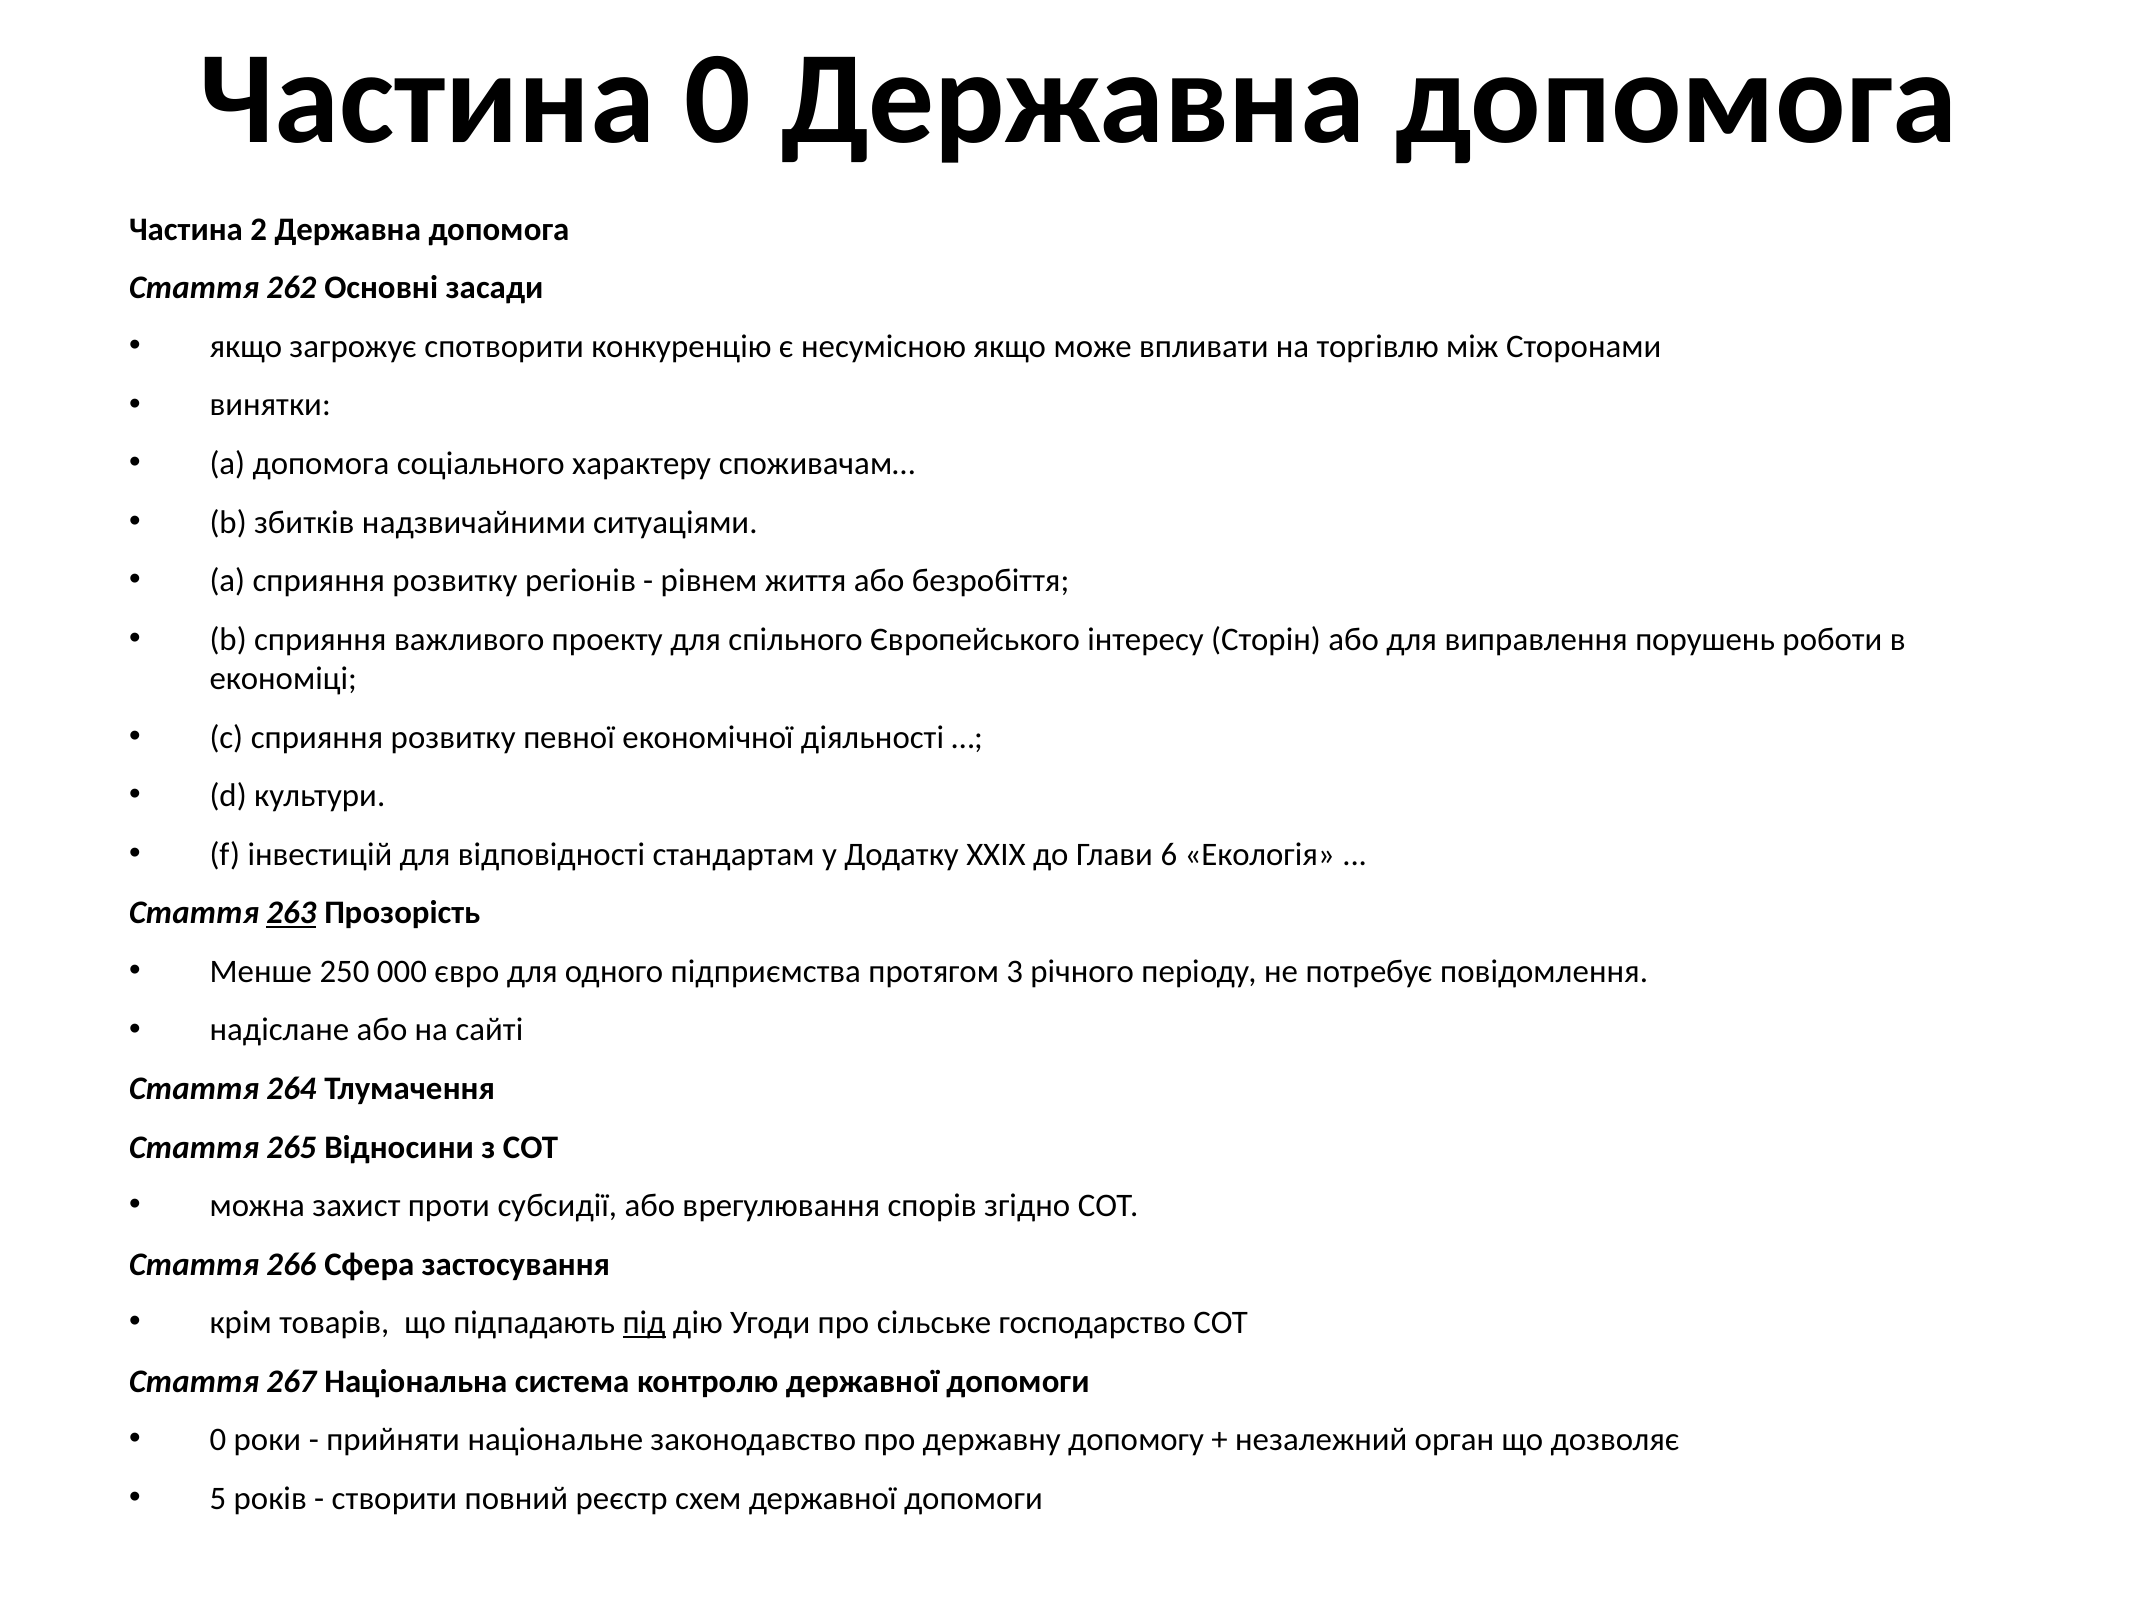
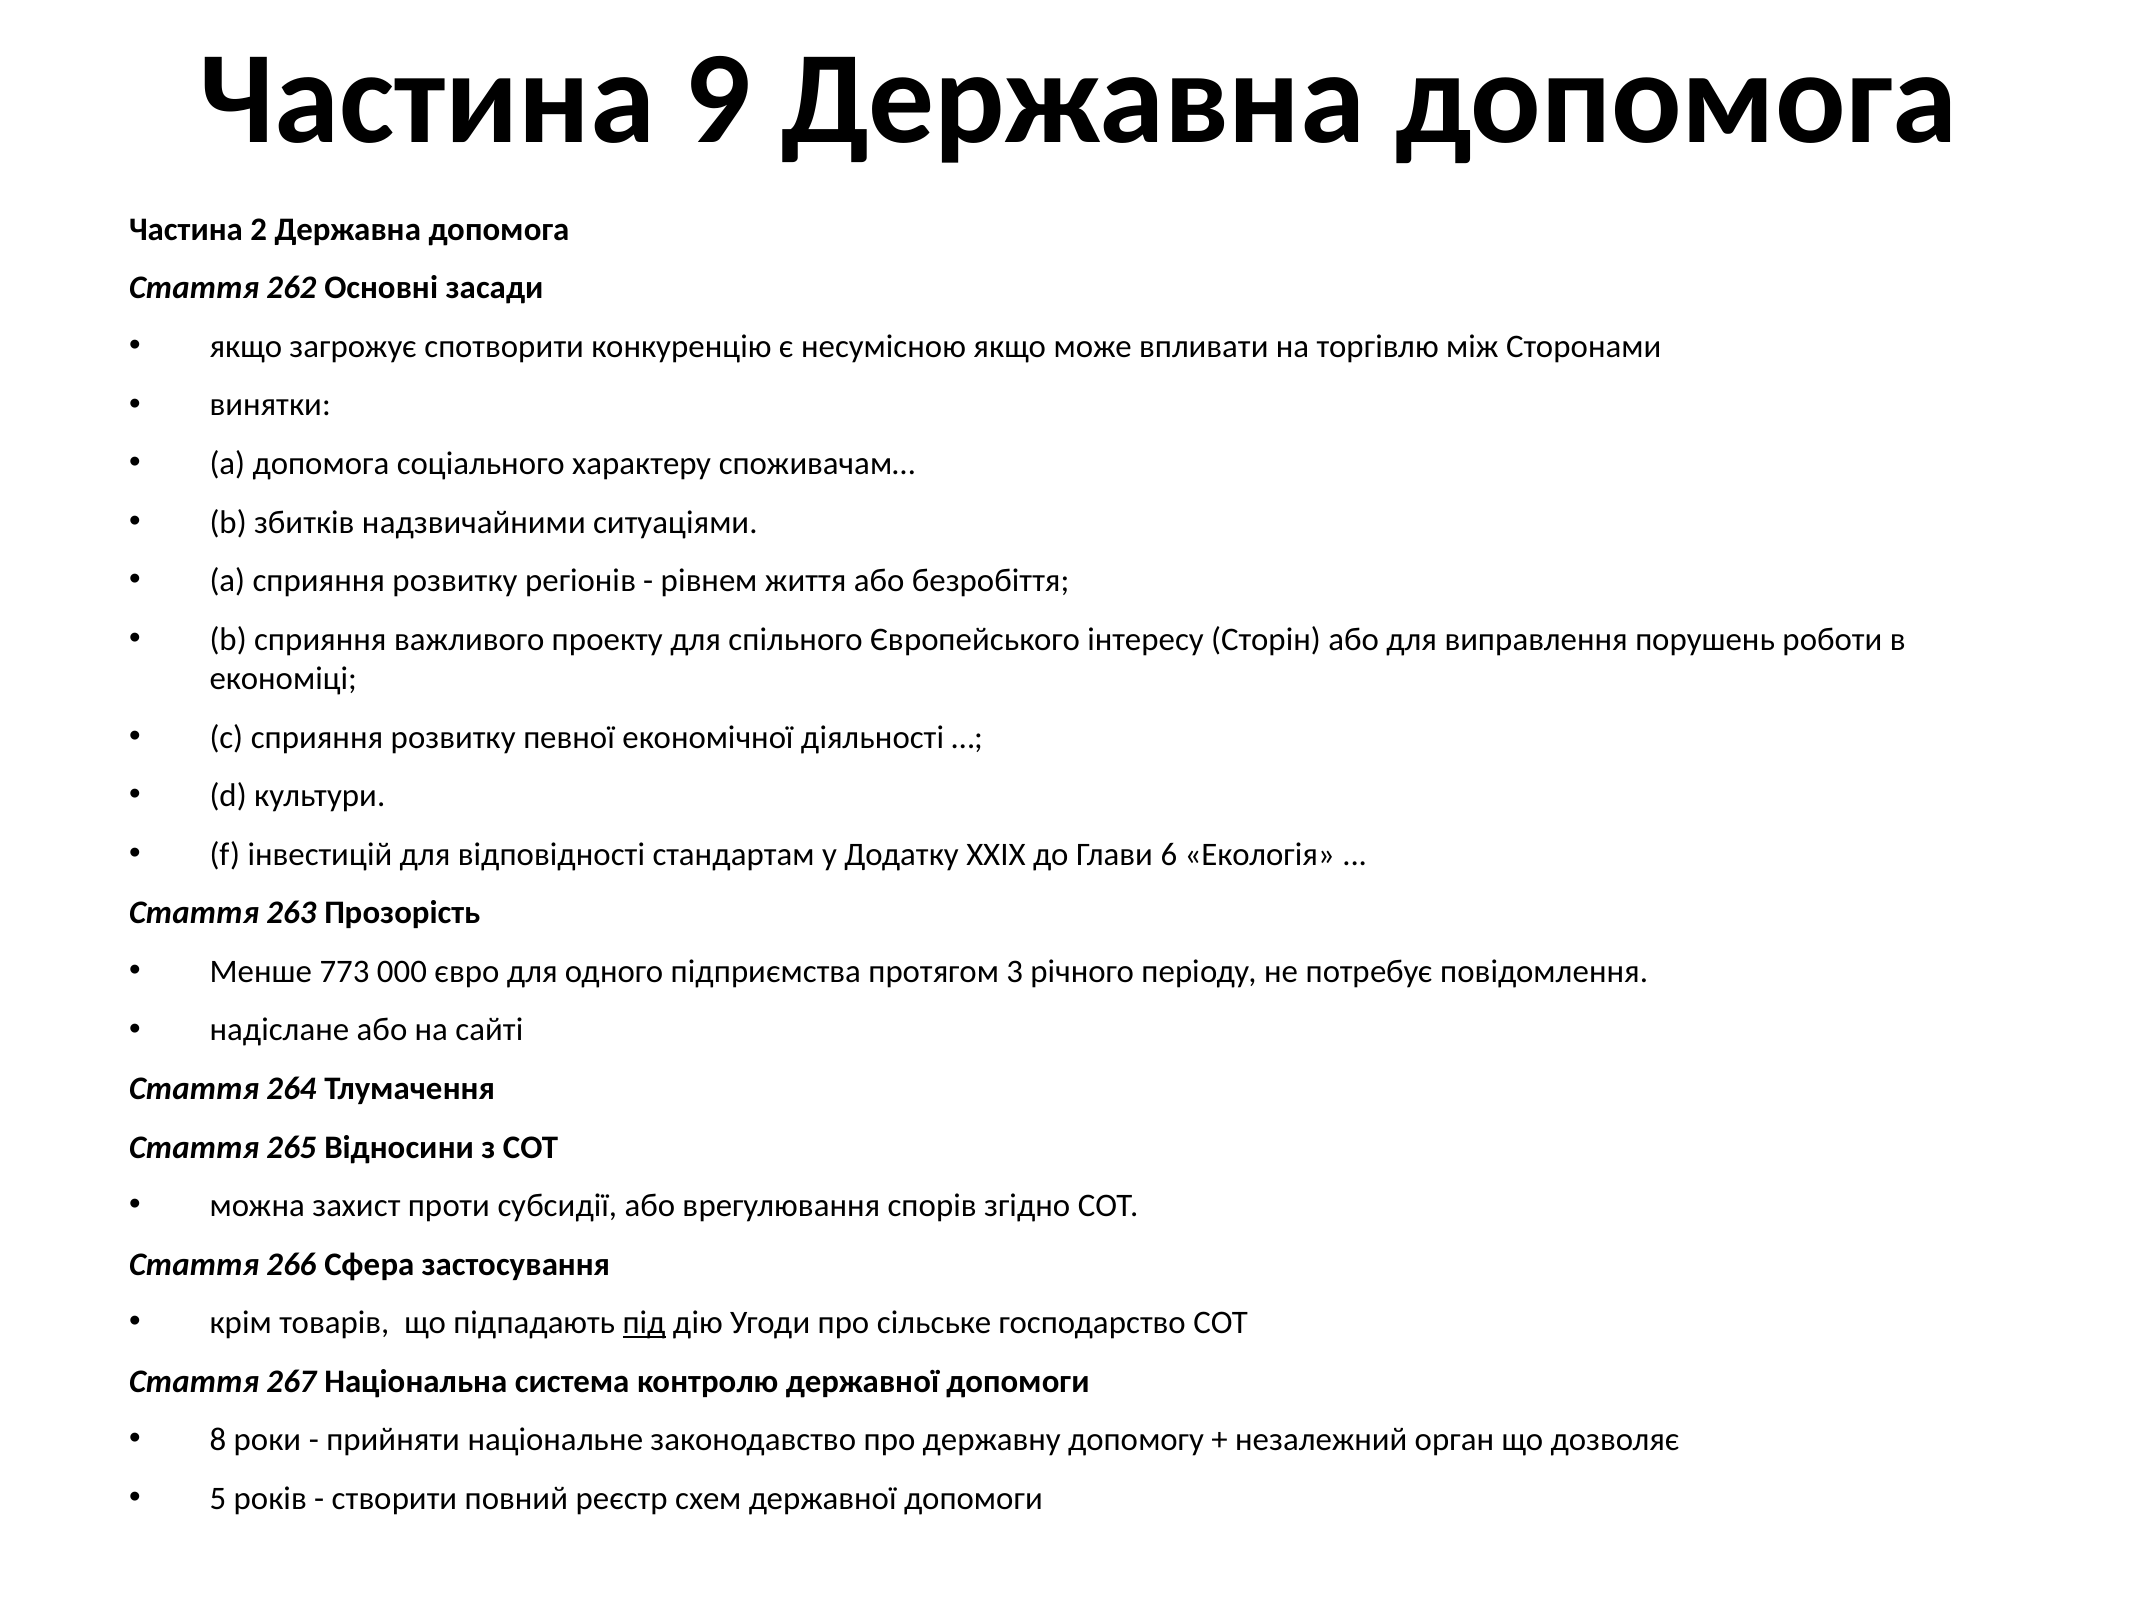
Частина 0: 0 -> 9
263 underline: present -> none
250: 250 -> 773
0 at (218, 1440): 0 -> 8
